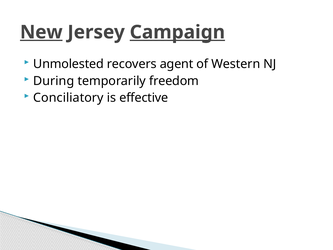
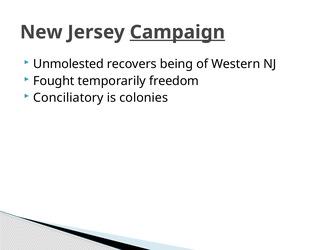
New underline: present -> none
agent: agent -> being
During: During -> Fought
effective: effective -> colonies
